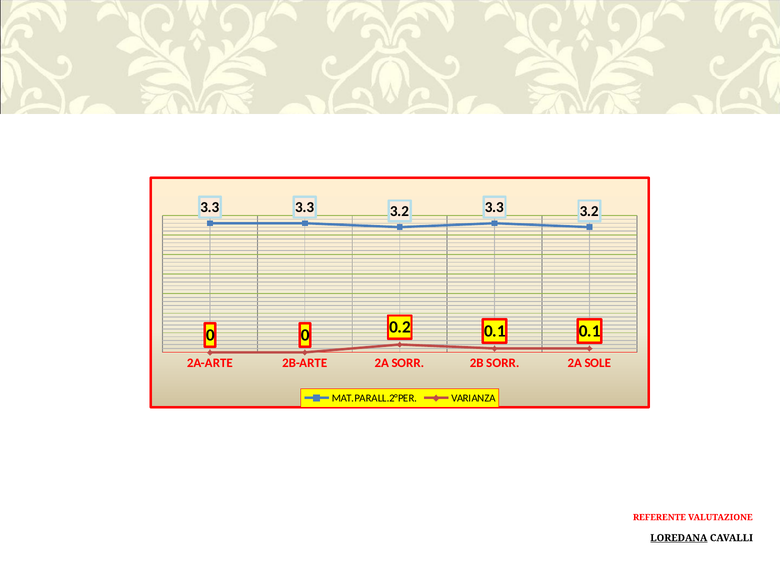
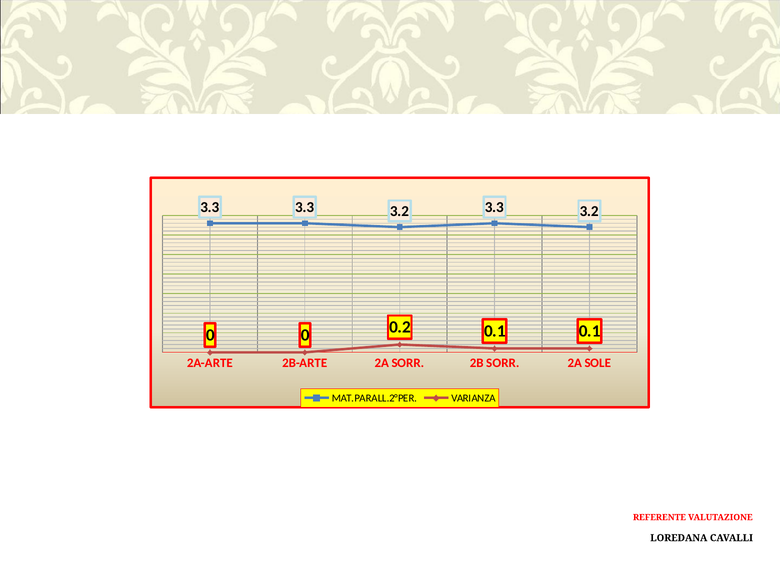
LOREDANA underline: present -> none
